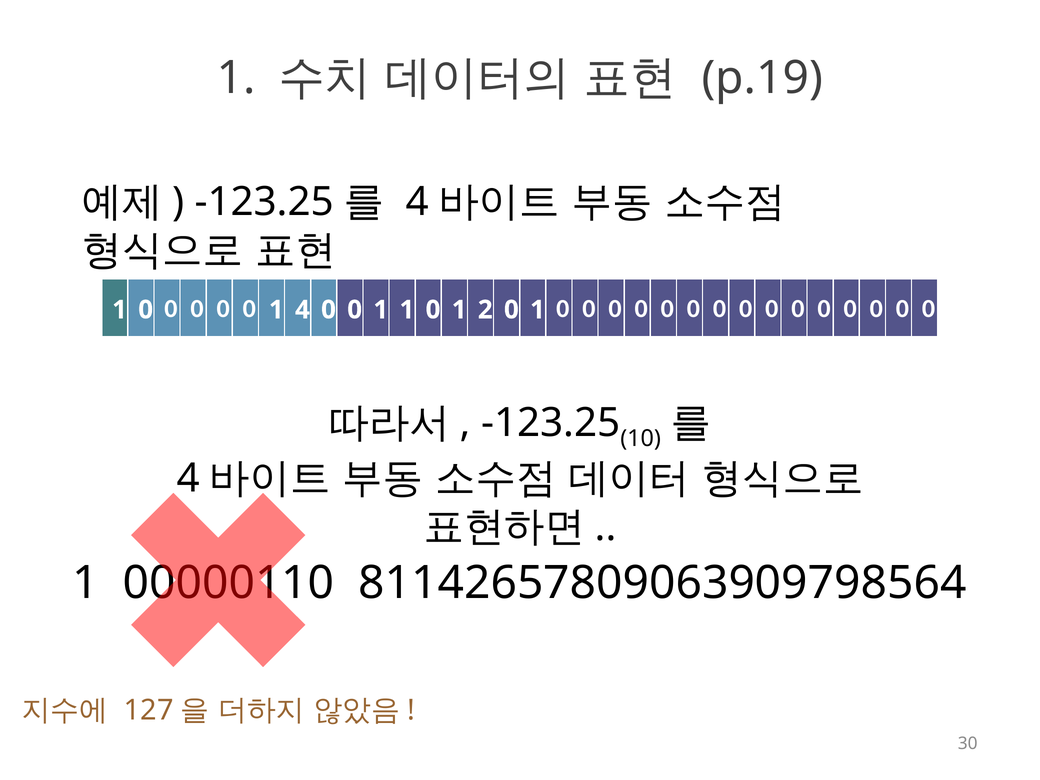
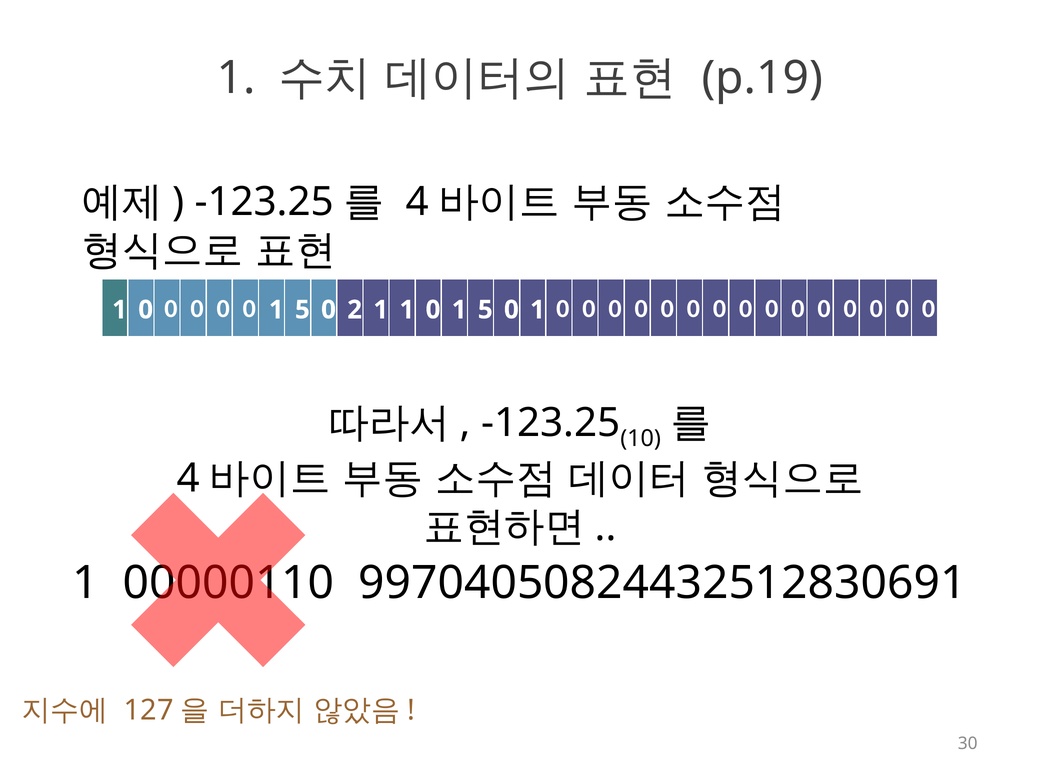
0 0 1 4: 4 -> 5
0 at (355, 310): 0 -> 2
1 0 1 2: 2 -> 5
81142657809063909798564: 81142657809063909798564 -> 99704050824432512830691
